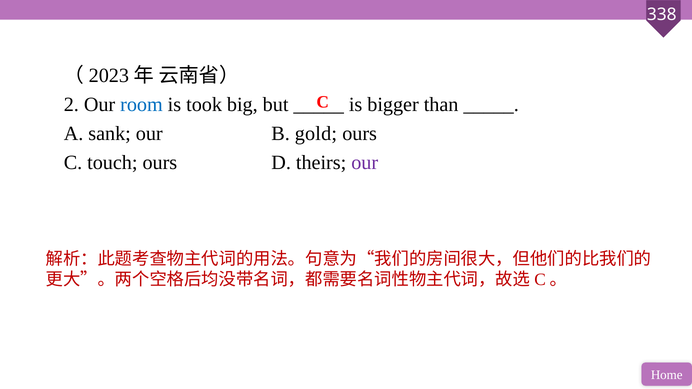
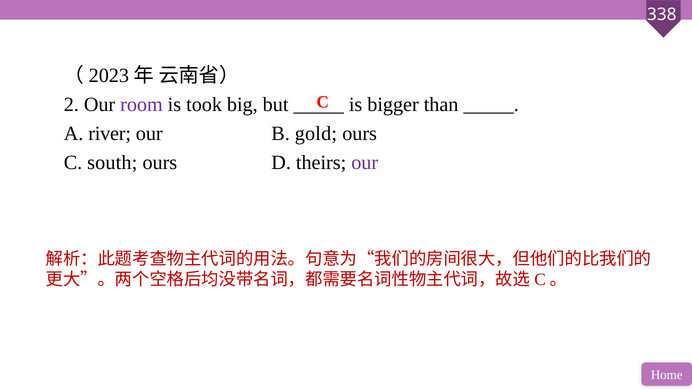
room colour: blue -> purple
sank: sank -> river
touch: touch -> south
